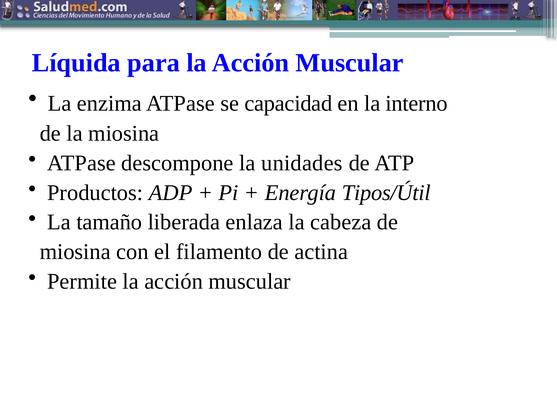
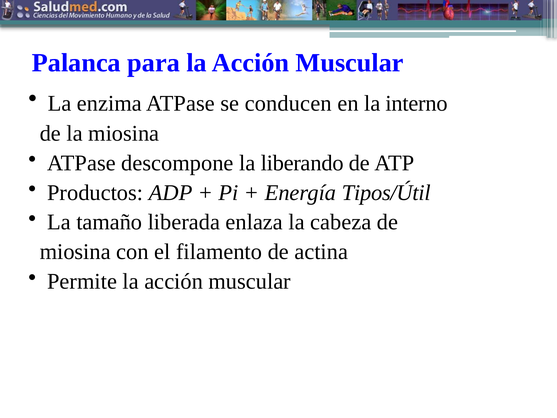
Líquida: Líquida -> Palanca
capacidad: capacidad -> conducen
unidades: unidades -> liberando
